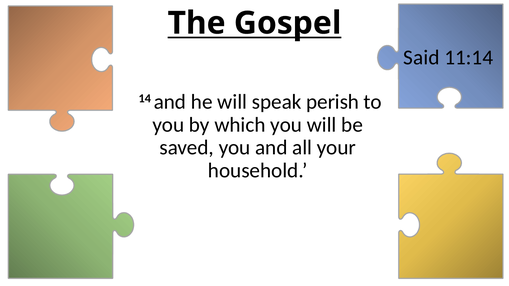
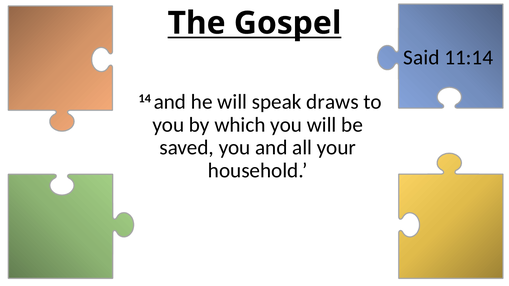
perish: perish -> draws
